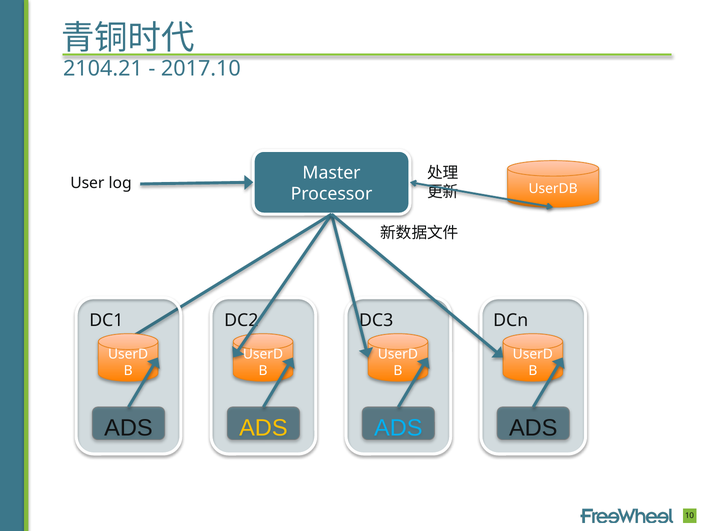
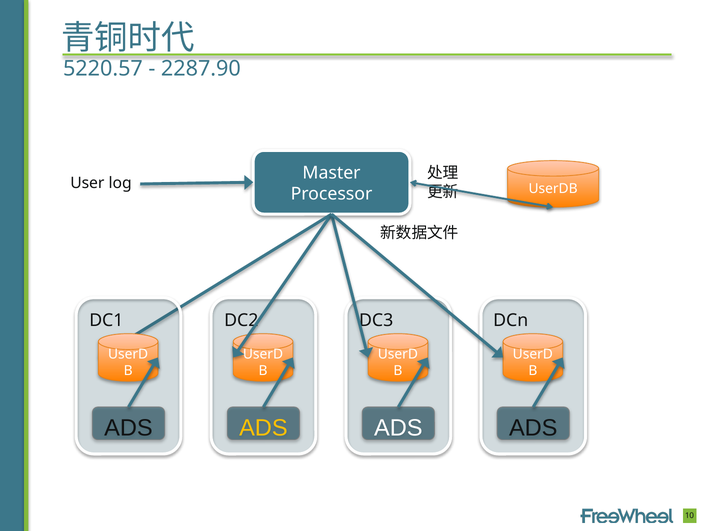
2104.21: 2104.21 -> 5220.57
2017.10: 2017.10 -> 2287.90
ADS at (398, 428) colour: light blue -> white
